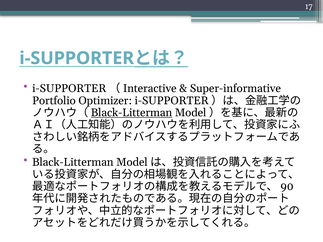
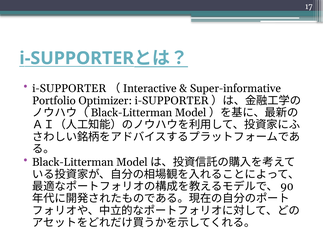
Black-Litterman at (132, 113) underline: present -> none
